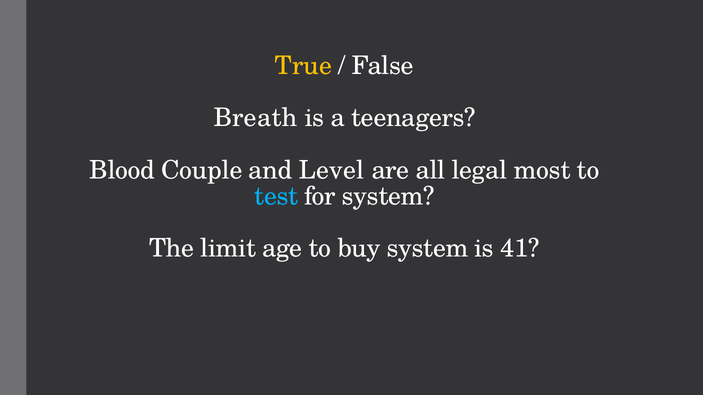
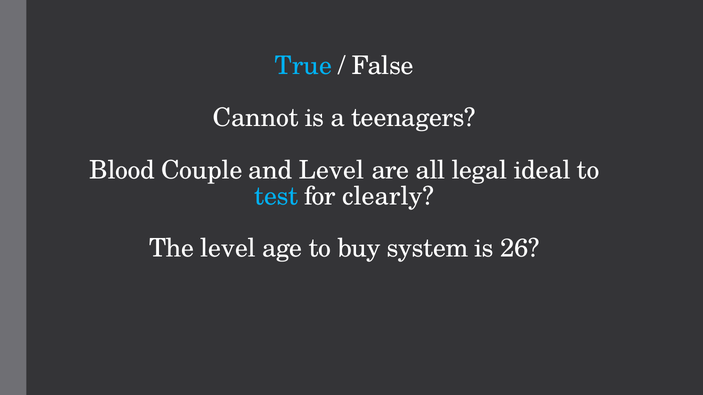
True colour: yellow -> light blue
Breath: Breath -> Cannot
most: most -> ideal
for system: system -> clearly
The limit: limit -> level
41: 41 -> 26
